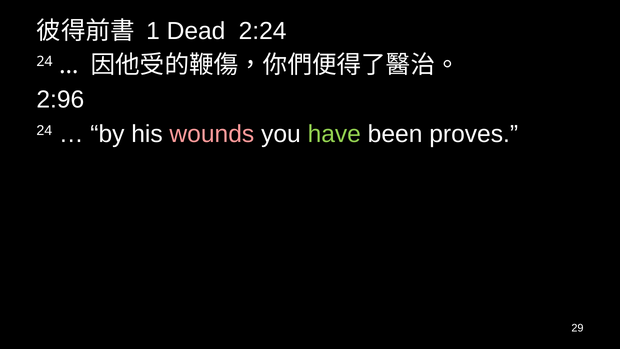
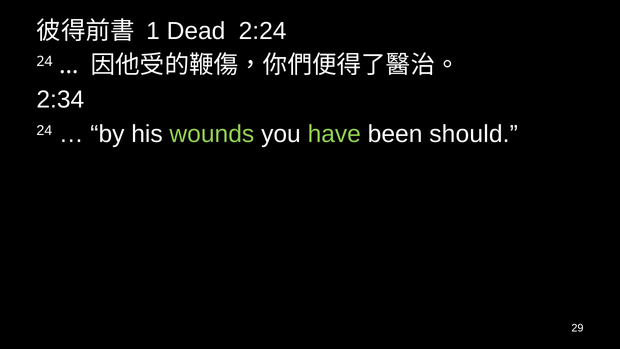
2:96: 2:96 -> 2:34
wounds colour: pink -> light green
proves: proves -> should
